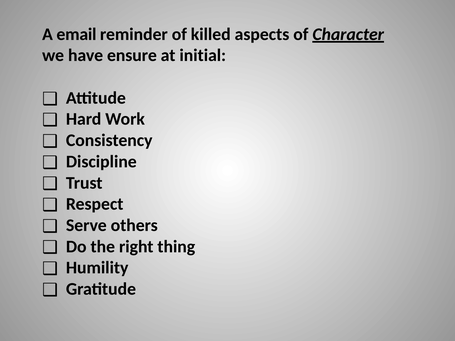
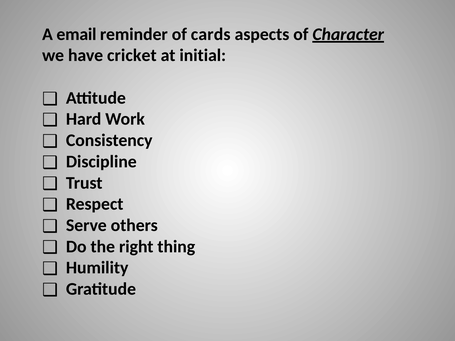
killed: killed -> cards
ensure: ensure -> cricket
